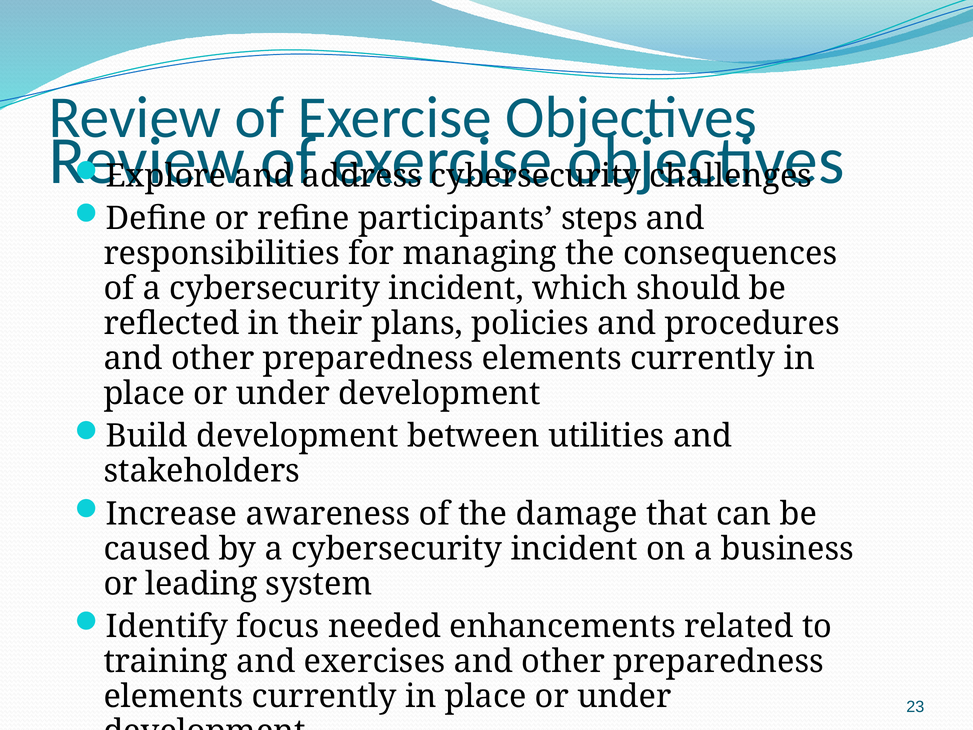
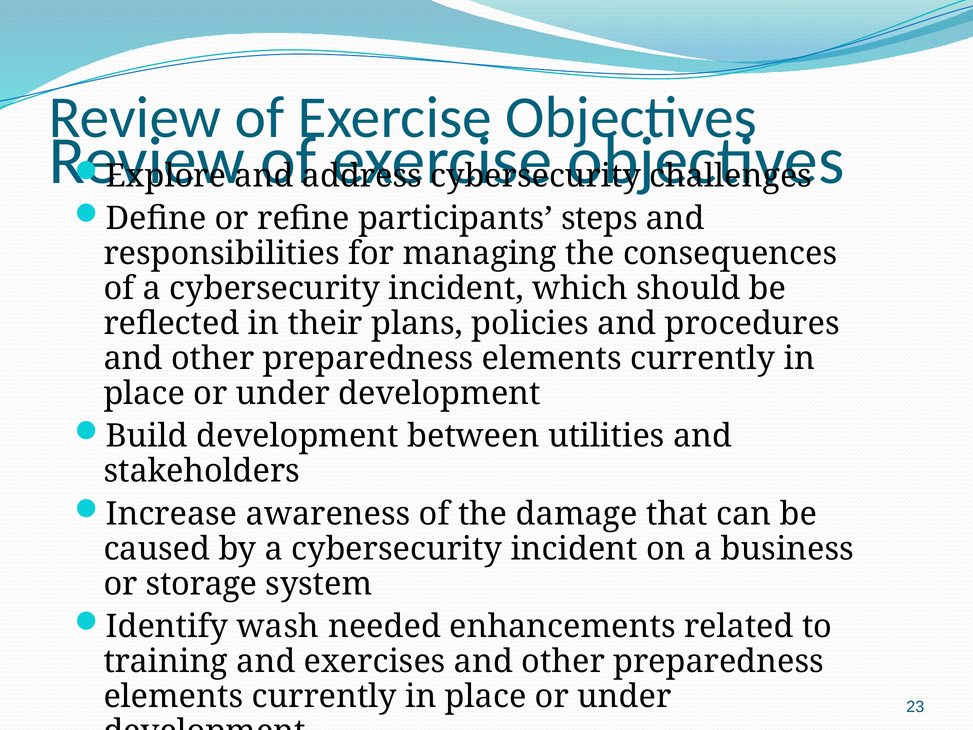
leading: leading -> storage
focus: focus -> wash
